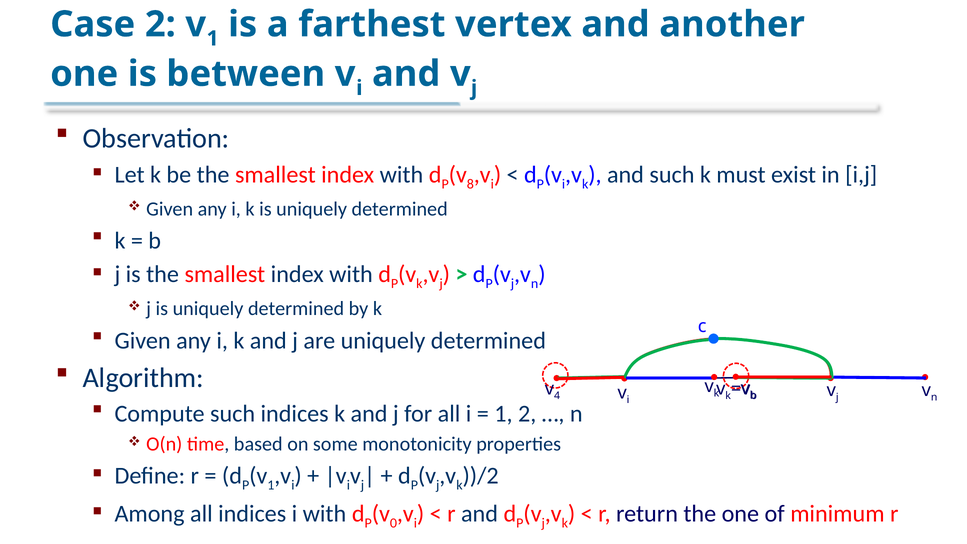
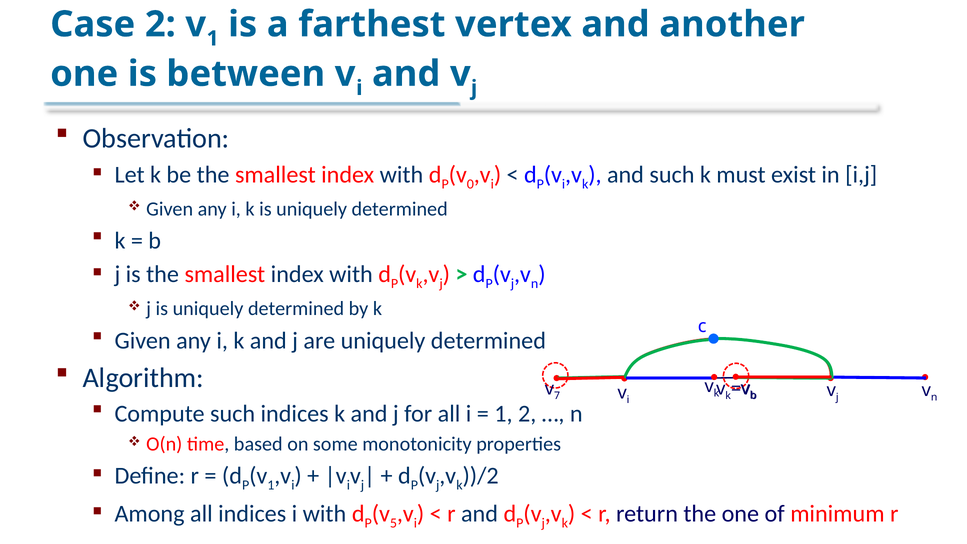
8: 8 -> 0
4: 4 -> 7
0: 0 -> 5
